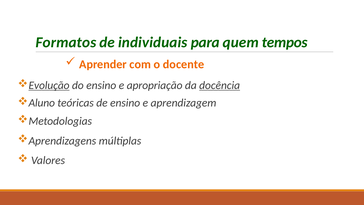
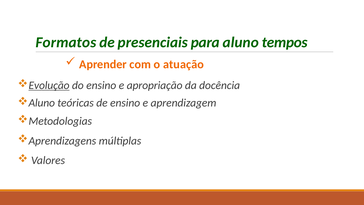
individuais: individuais -> presenciais
para quem: quem -> aluno
docente: docente -> atuação
docência underline: present -> none
